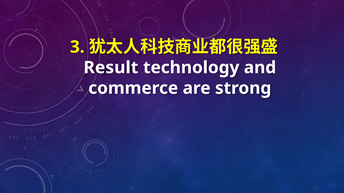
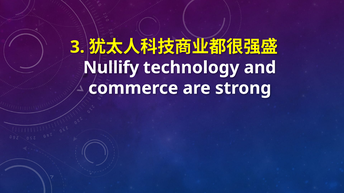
Result: Result -> Nullify
